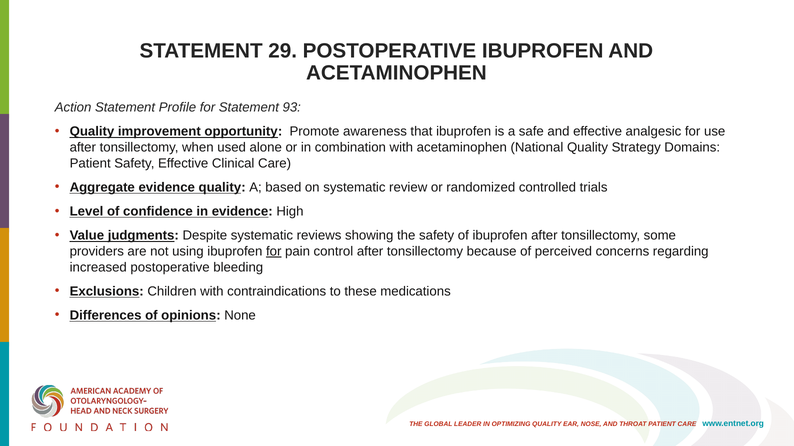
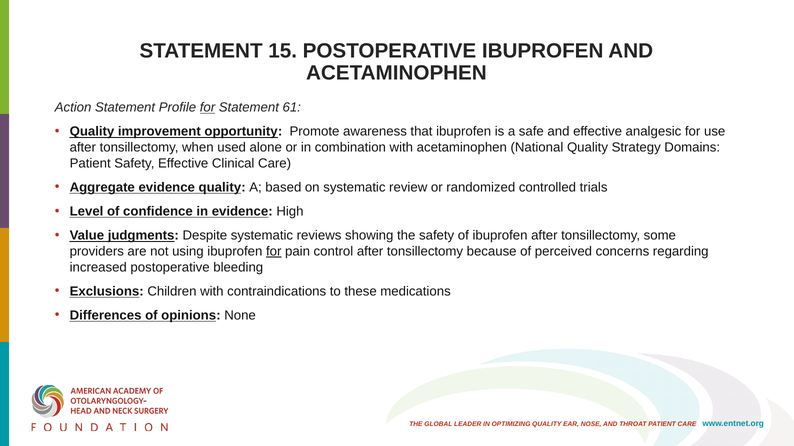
29: 29 -> 15
for at (207, 108) underline: none -> present
93: 93 -> 61
